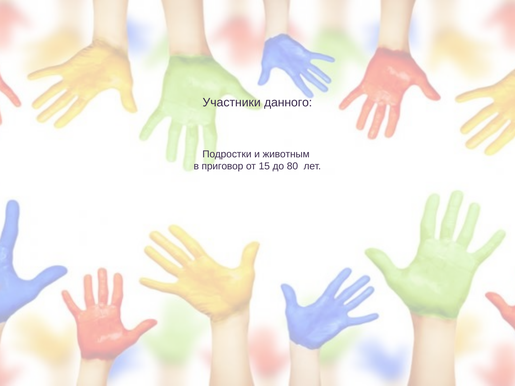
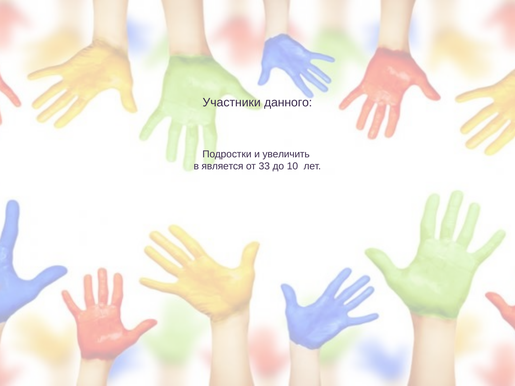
животным: животным -> увеличить
приговор: приговор -> является
15: 15 -> 33
80: 80 -> 10
